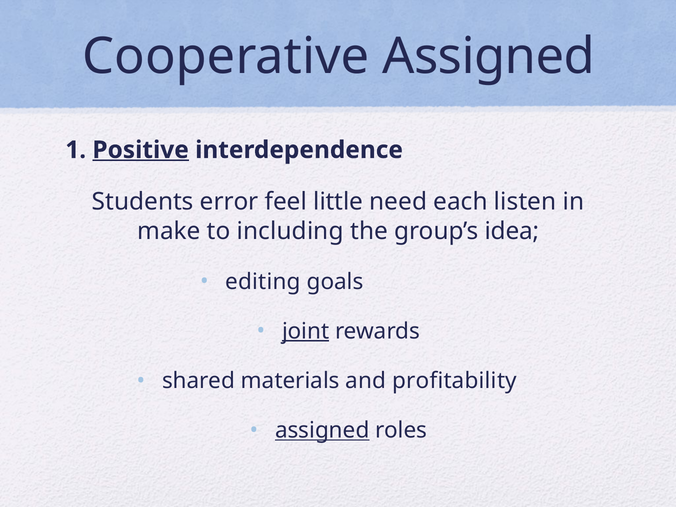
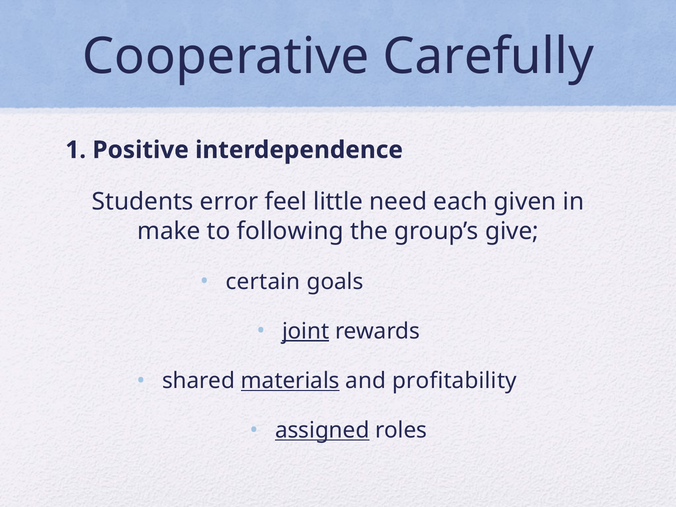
Cooperative Assigned: Assigned -> Carefully
Positive underline: present -> none
listen: listen -> given
including: including -> following
idea: idea -> give
editing: editing -> certain
materials underline: none -> present
